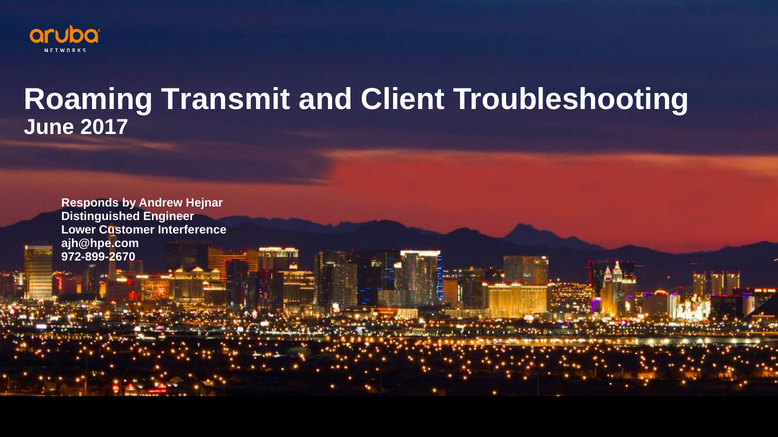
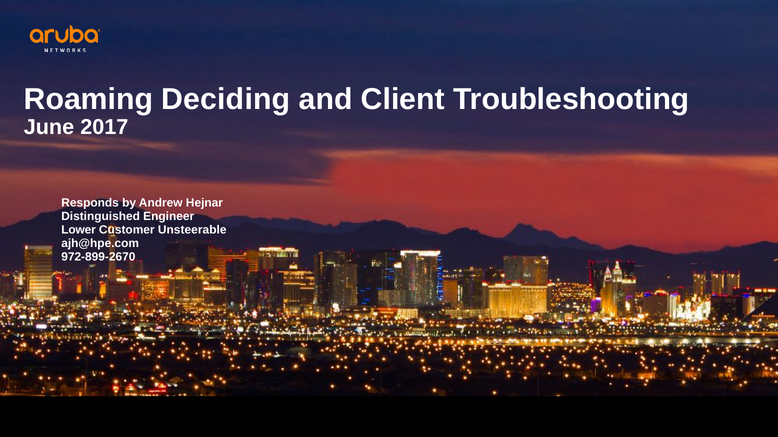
Transmit: Transmit -> Deciding
Interference: Interference -> Unsteerable
